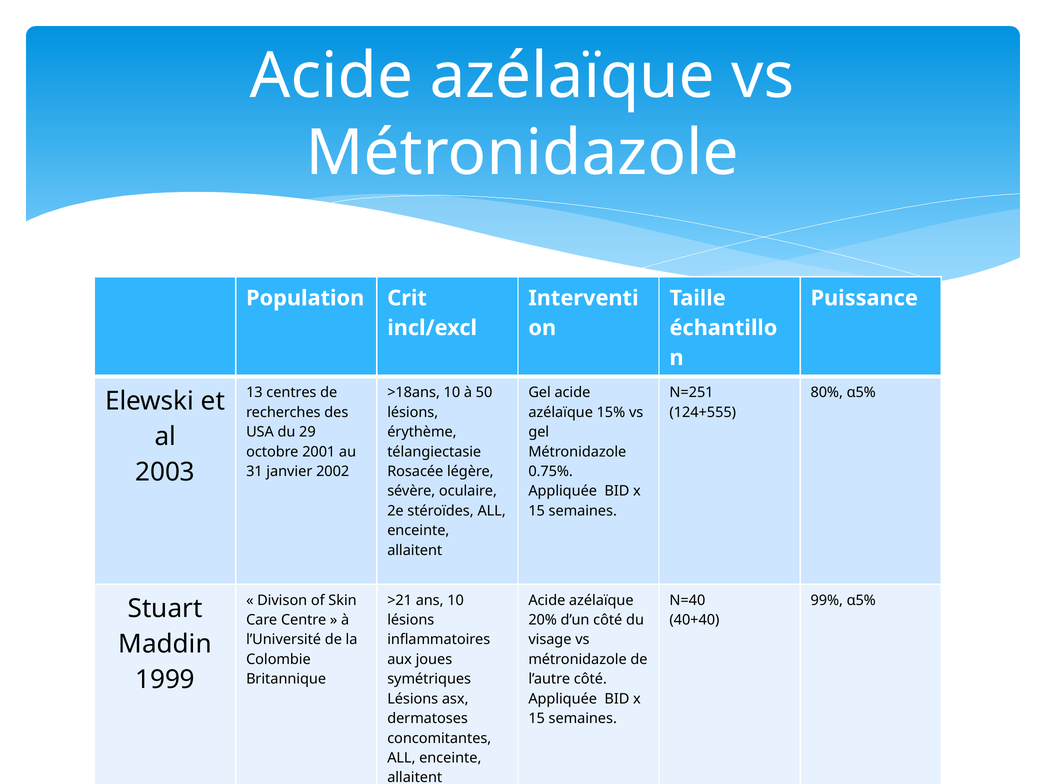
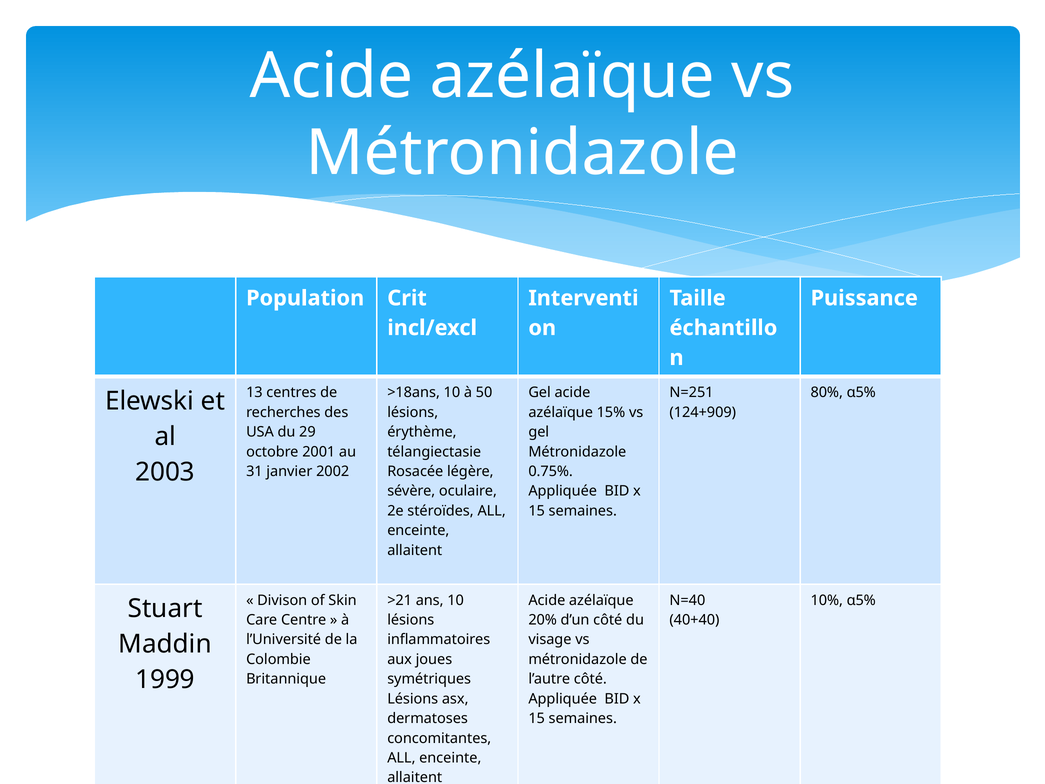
124+555: 124+555 -> 124+909
99%: 99% -> 10%
